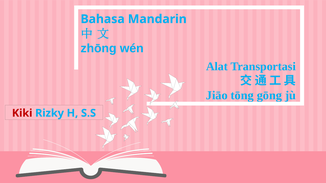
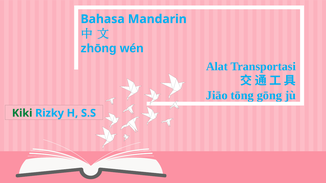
Kiki colour: red -> green
